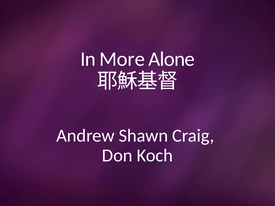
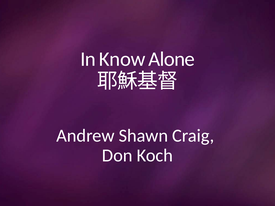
More: More -> Know
